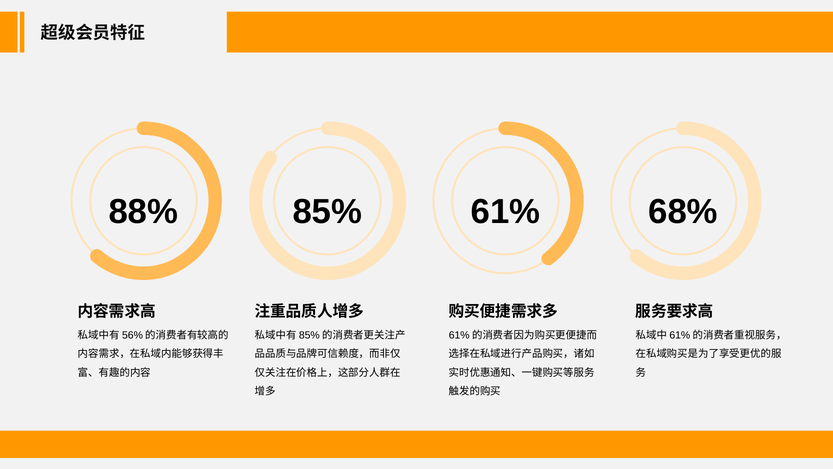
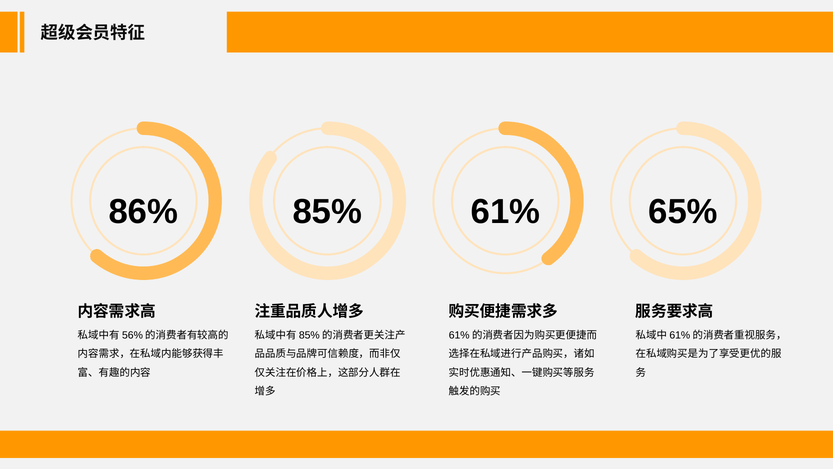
88%: 88% -> 86%
68%: 68% -> 65%
